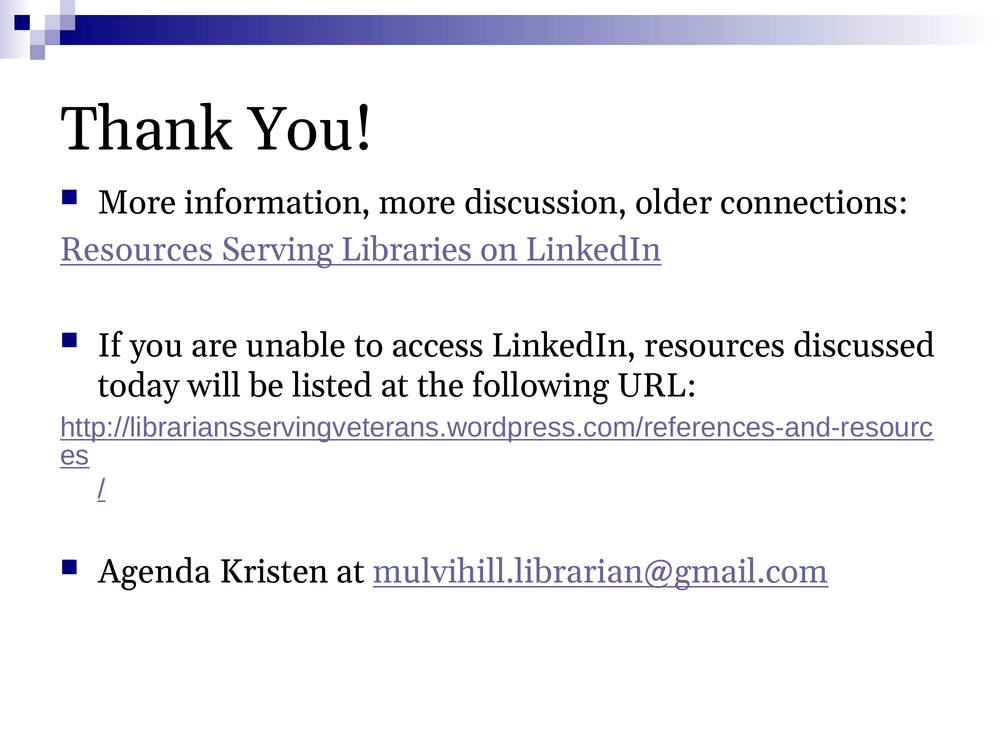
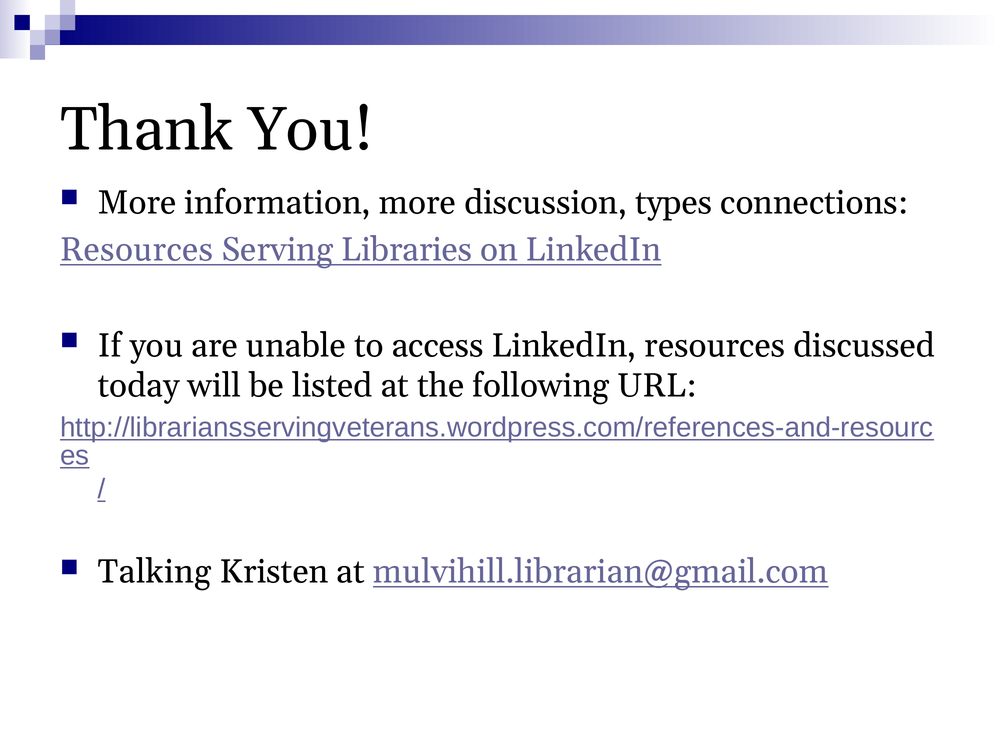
older: older -> types
Agenda: Agenda -> Talking
